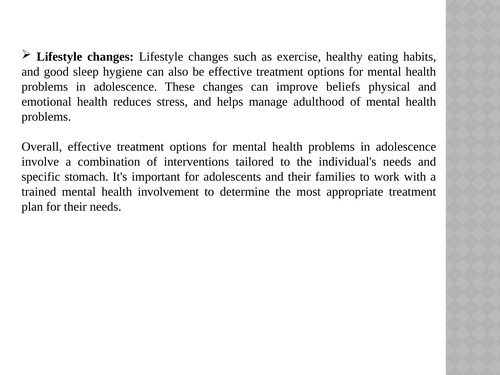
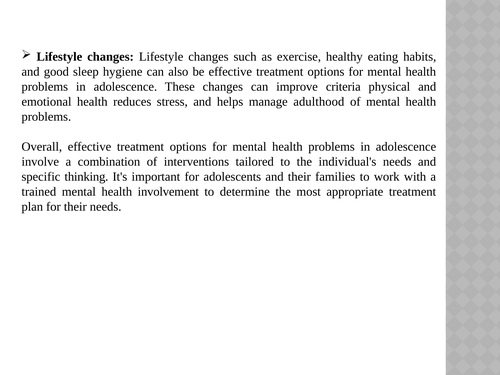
beliefs: beliefs -> criteria
stomach: stomach -> thinking
